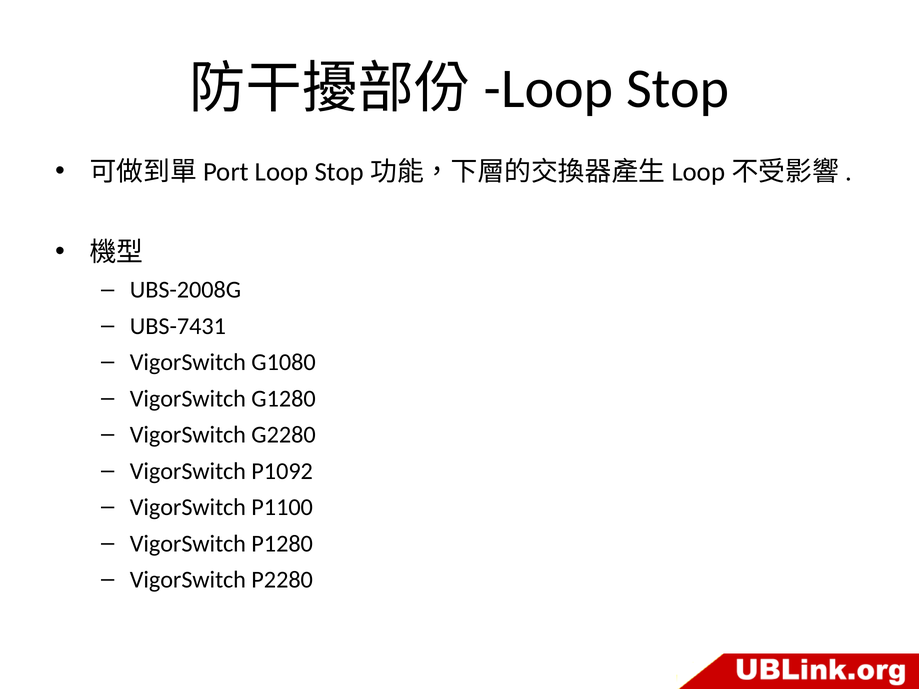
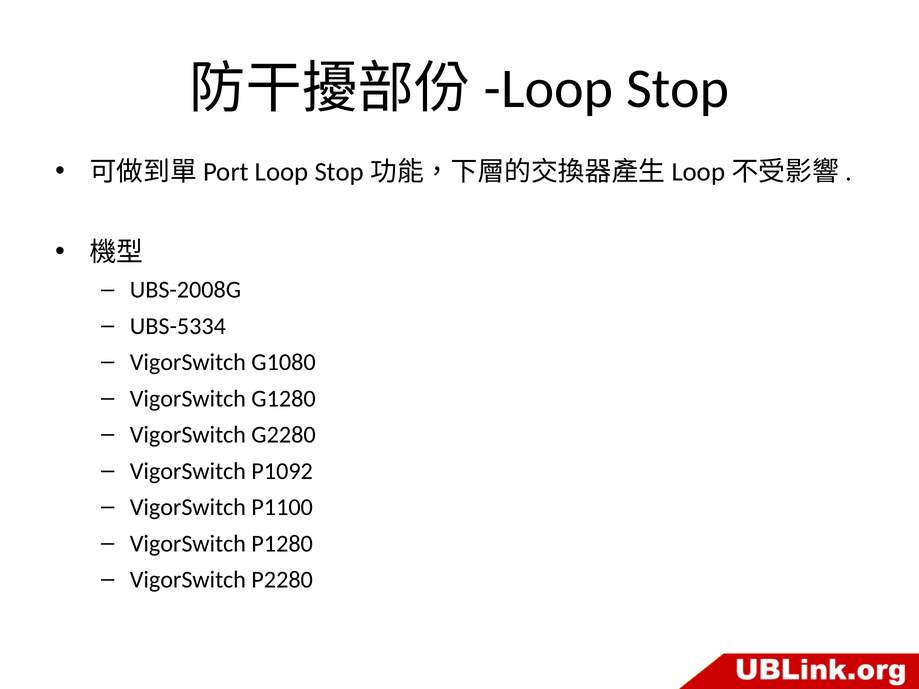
UBS-7431: UBS-7431 -> UBS-5334
